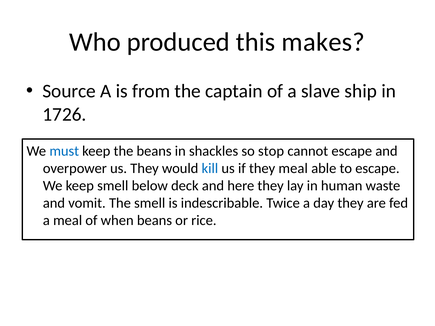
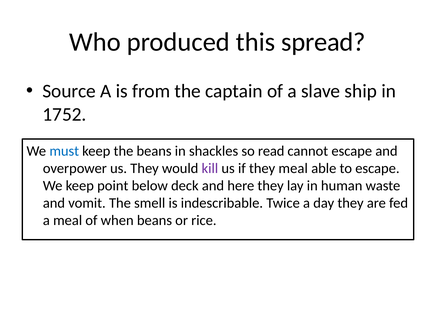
makes: makes -> spread
1726: 1726 -> 1752
stop: stop -> read
kill colour: blue -> purple
keep smell: smell -> point
